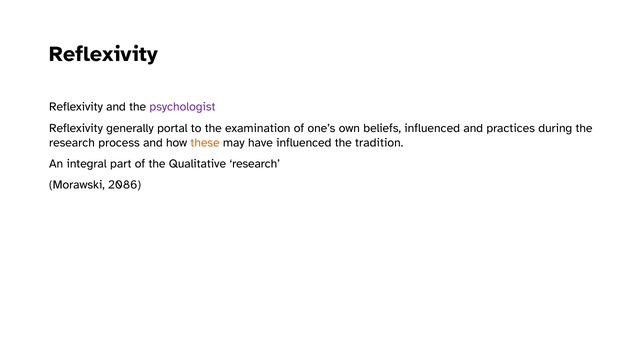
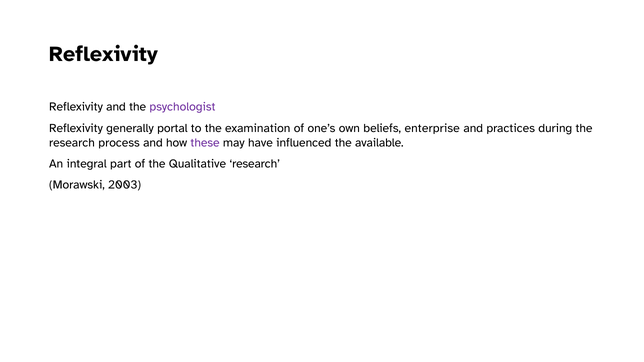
beliefs influenced: influenced -> enterprise
these colour: orange -> purple
tradition: tradition -> available
2086: 2086 -> 2003
